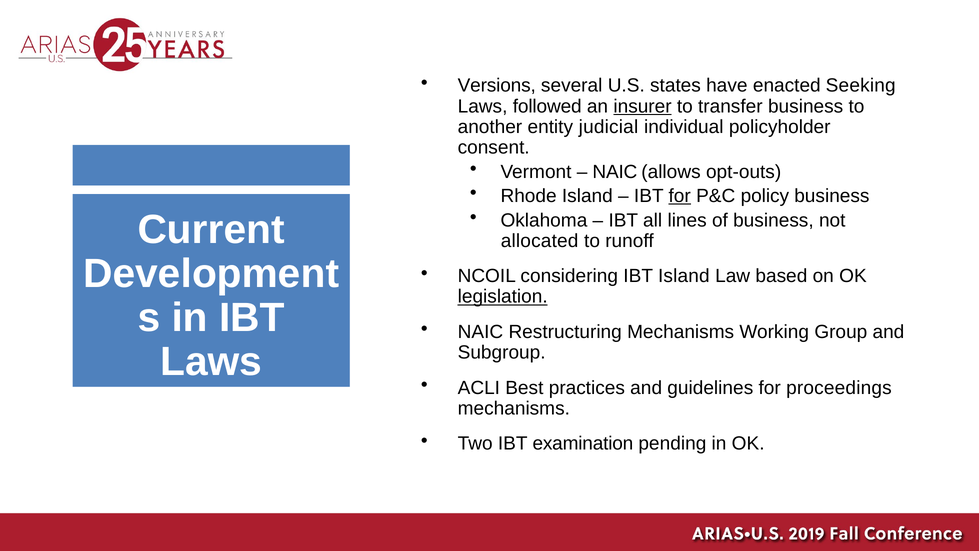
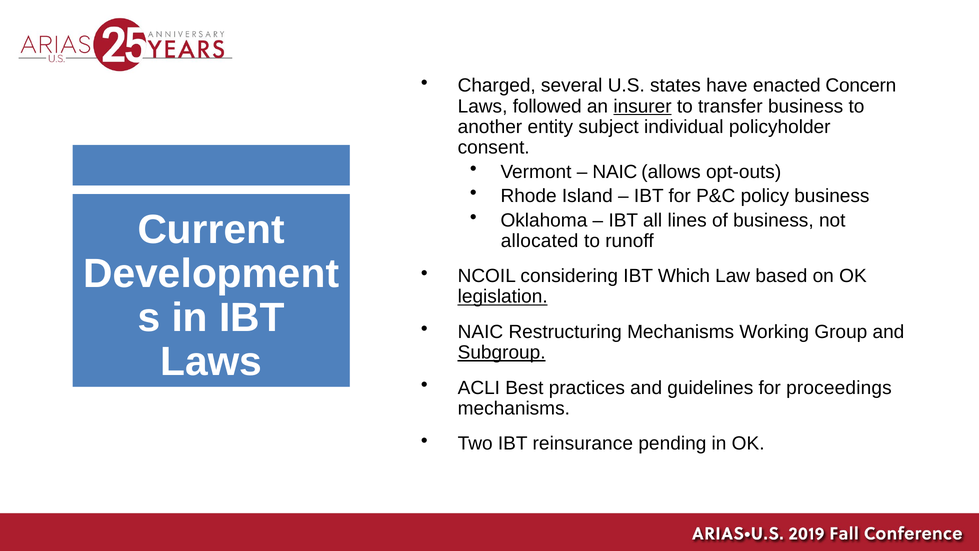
Versions: Versions -> Charged
Seeking: Seeking -> Concern
judicial: judicial -> subject
for at (680, 196) underline: present -> none
IBT Island: Island -> Which
Subgroup underline: none -> present
examination: examination -> reinsurance
